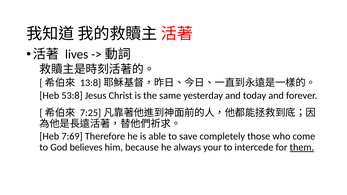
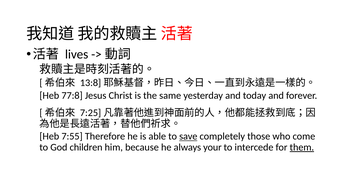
53:8: 53:8 -> 77:8
7:69: 7:69 -> 7:55
save underline: none -> present
believes: believes -> children
